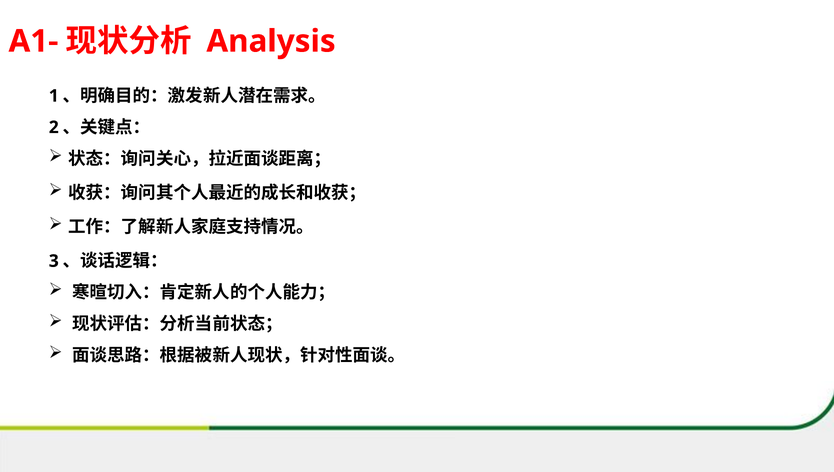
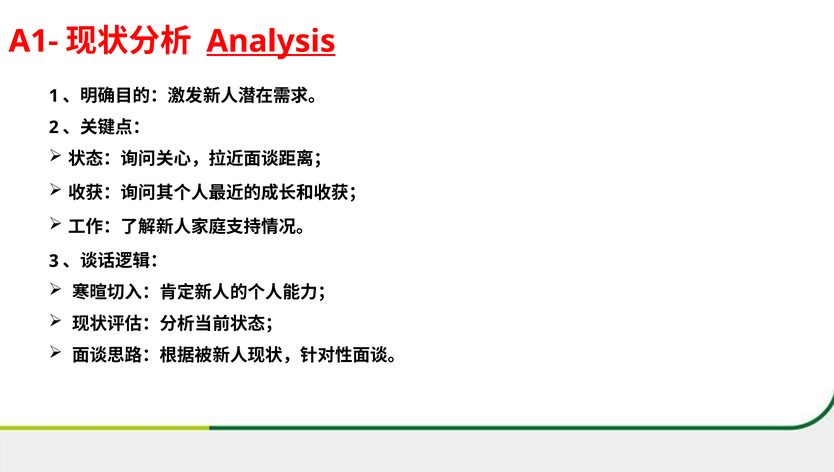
Analysis underline: none -> present
